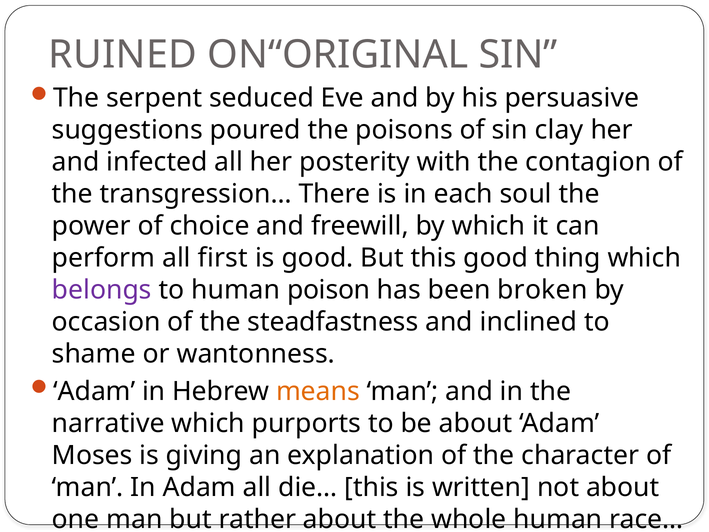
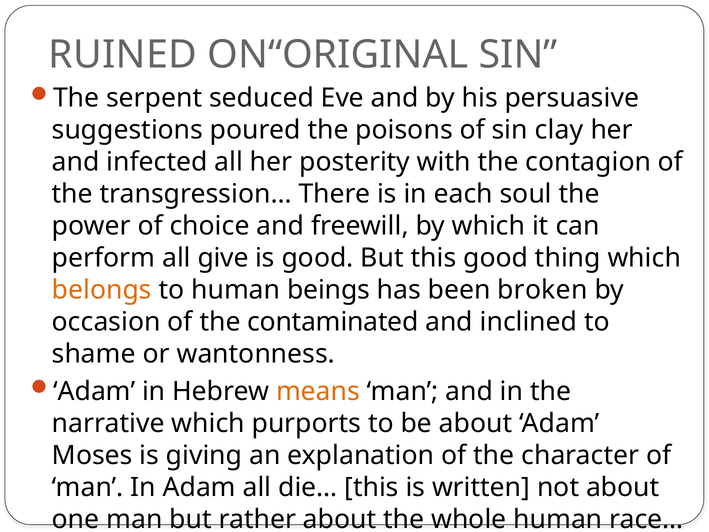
first: first -> give
belongs colour: purple -> orange
poison: poison -> beings
steadfastness: steadfastness -> contaminated
